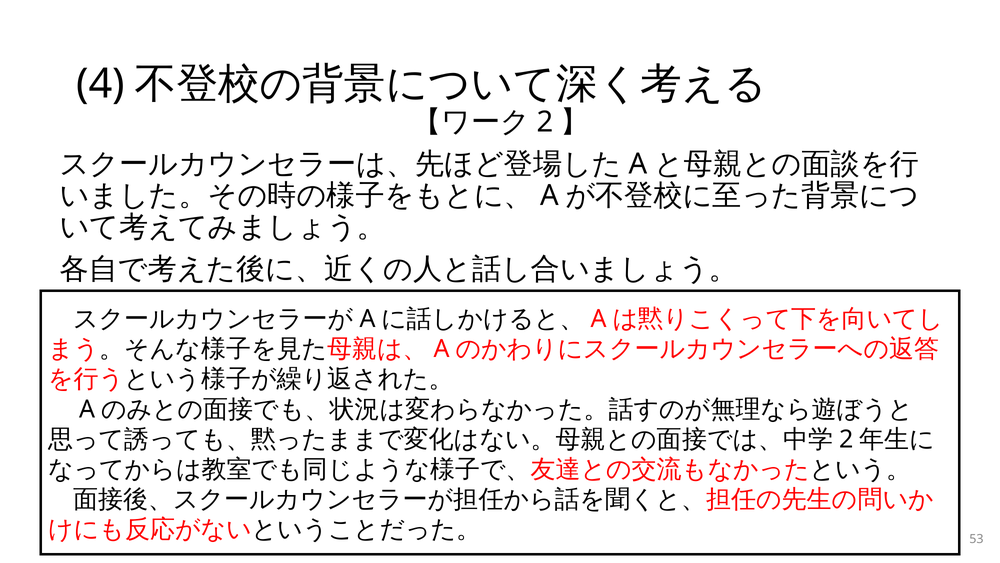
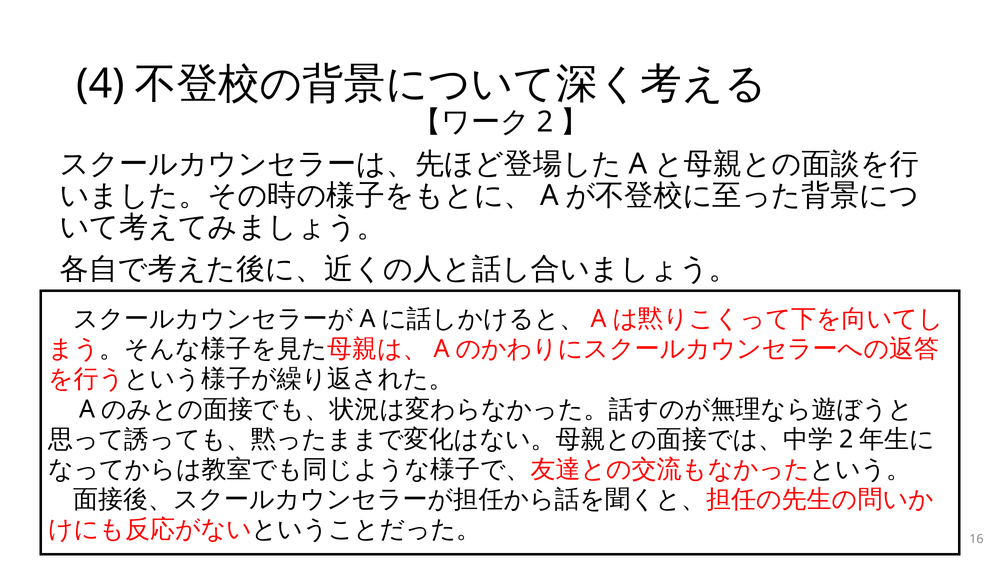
53: 53 -> 16
